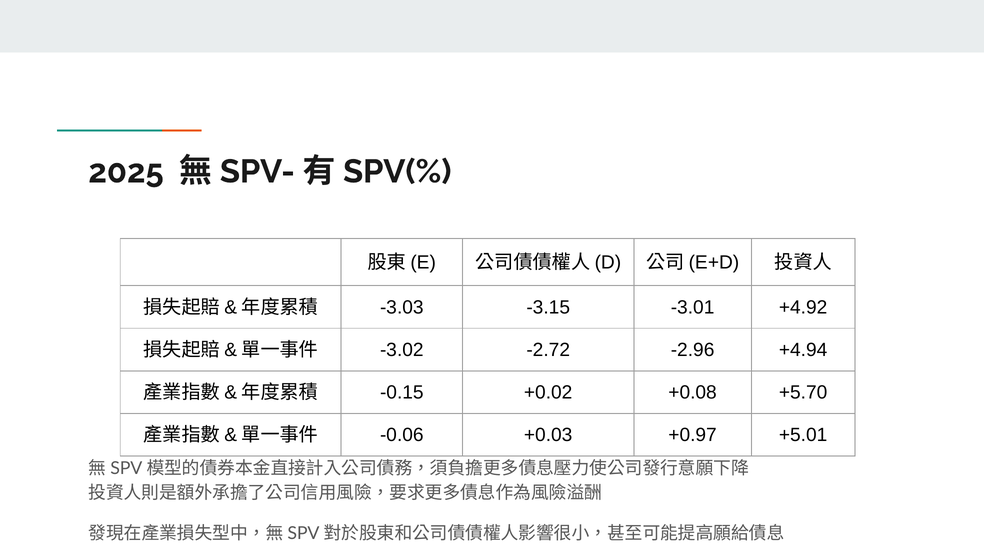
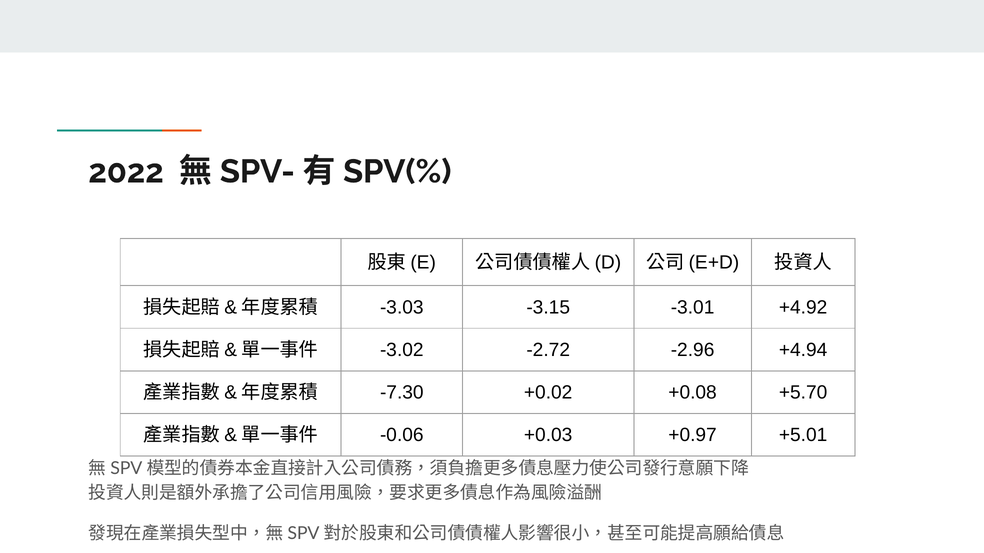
2025: 2025 -> 2022
-0.15: -0.15 -> -7.30
